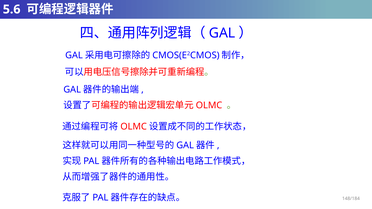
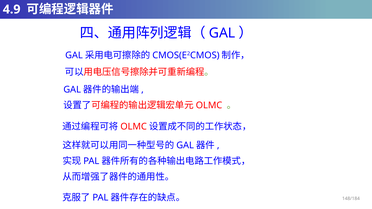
5.6: 5.6 -> 4.9
